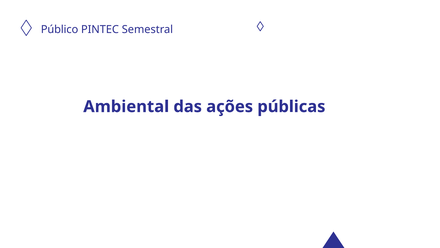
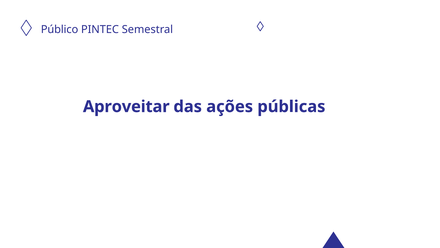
Ambiental: Ambiental -> Aproveitar
